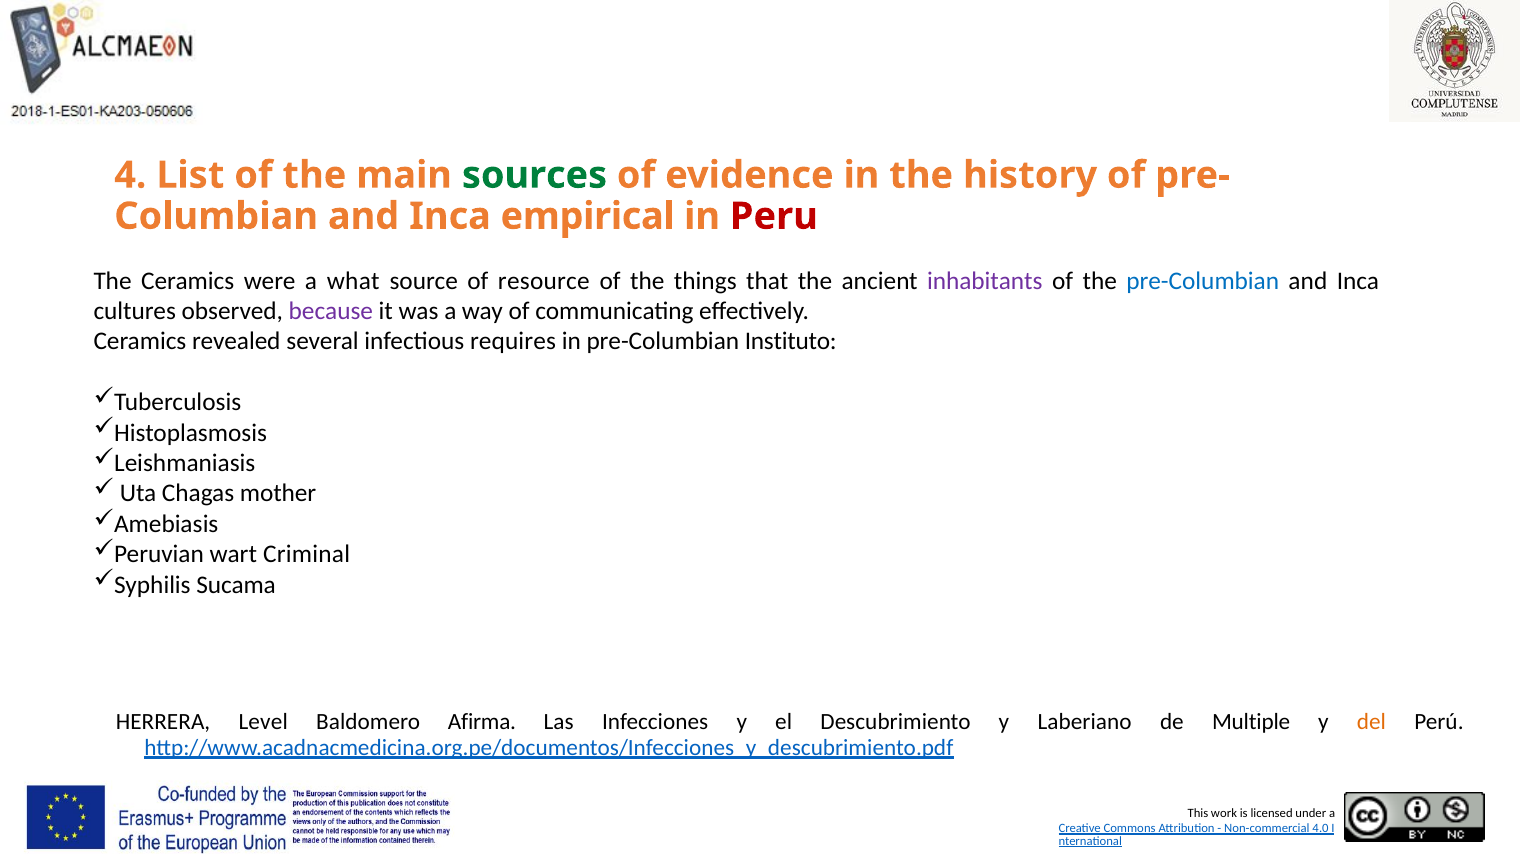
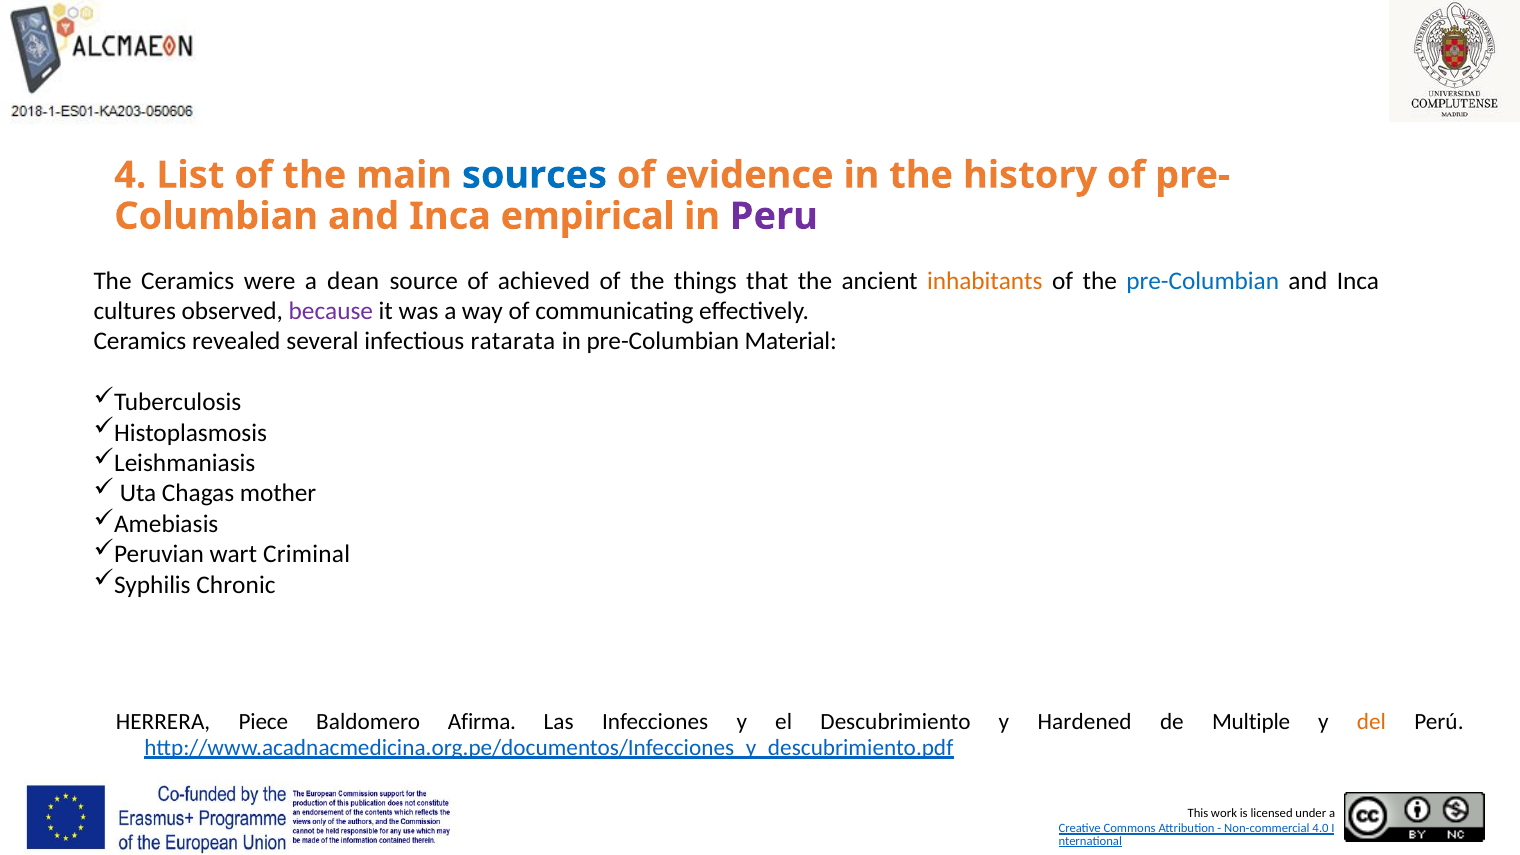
sources colour: green -> blue
Peru colour: red -> purple
what: what -> dean
resource: resource -> achieved
inhabitants colour: purple -> orange
requires: requires -> ratarata
Instituto: Instituto -> Material
Sucama: Sucama -> Chronic
Level: Level -> Piece
Laberiano: Laberiano -> Hardened
